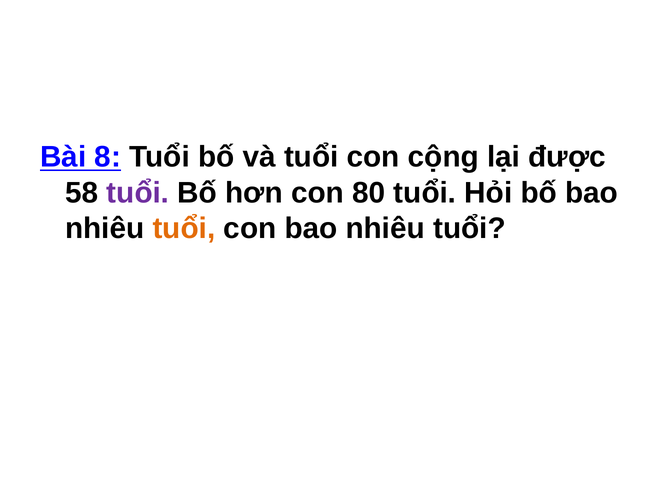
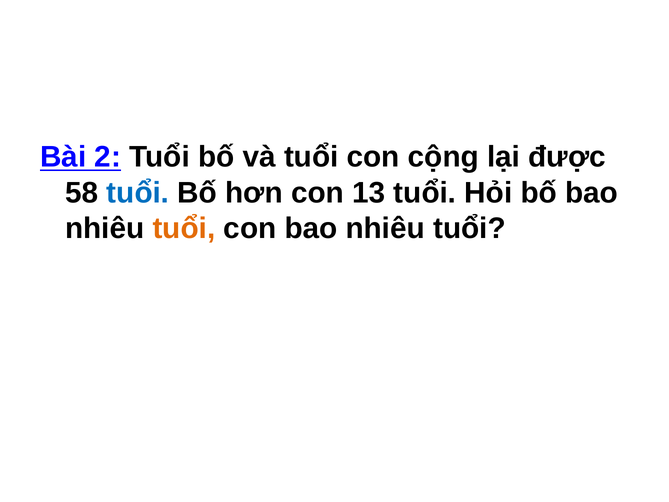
8: 8 -> 2
tuổi at (138, 193) colour: purple -> blue
80: 80 -> 13
